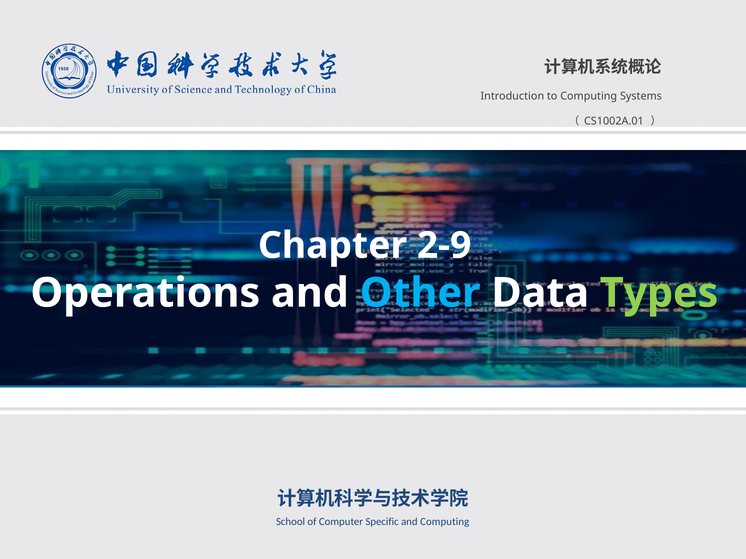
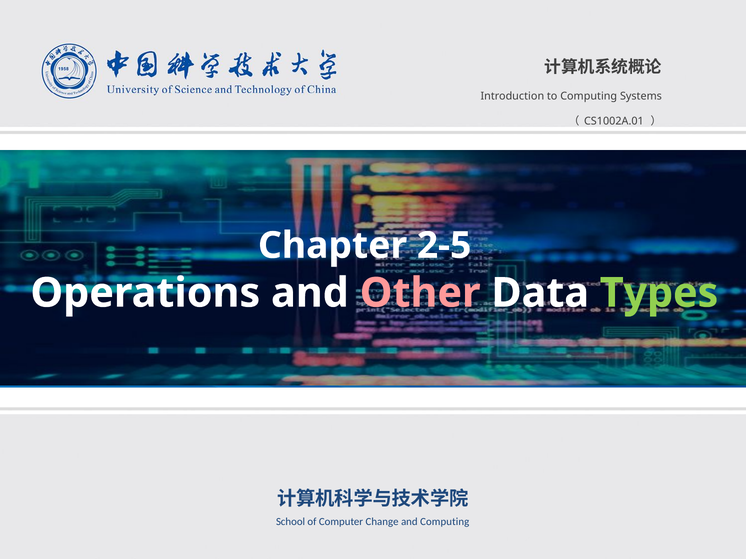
2-9: 2-9 -> 2-5
Other colour: light blue -> pink
Specific: Specific -> Change
